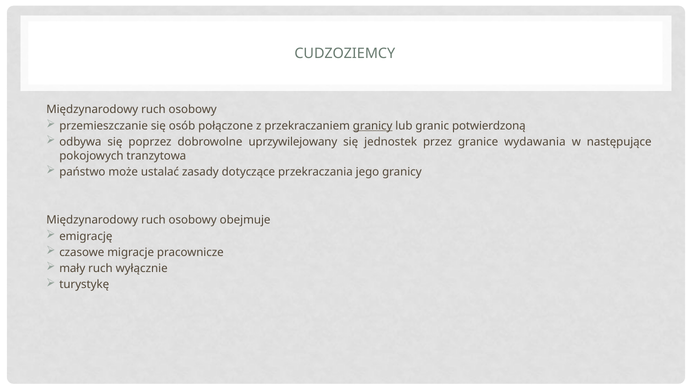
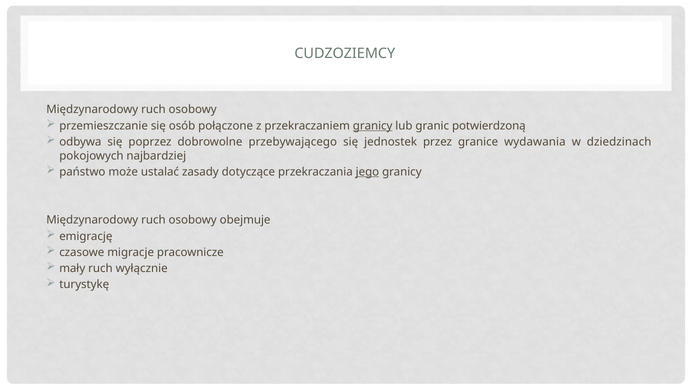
uprzywilejowany: uprzywilejowany -> przebywającego
następujące: następujące -> dziedzinach
tranzytowa: tranzytowa -> najbardziej
jego underline: none -> present
